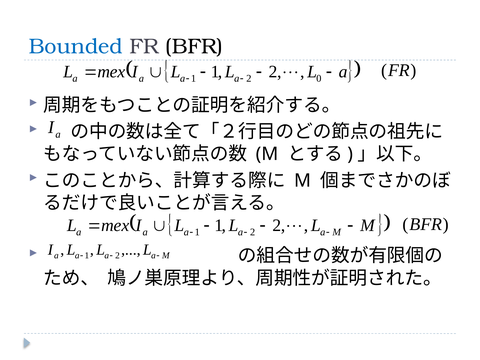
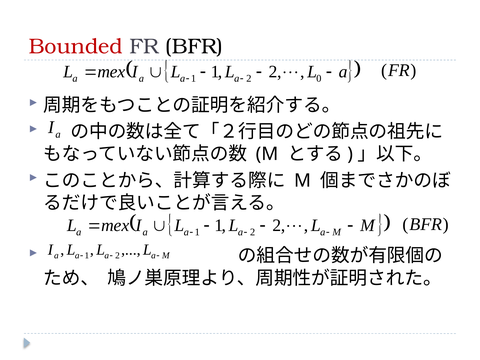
Bounded colour: blue -> red
